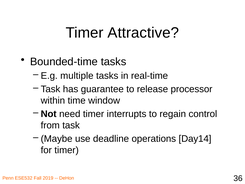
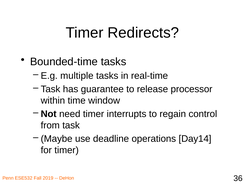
Attractive: Attractive -> Redirects
